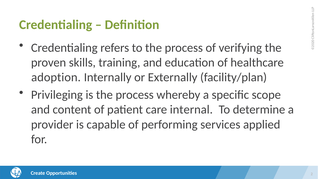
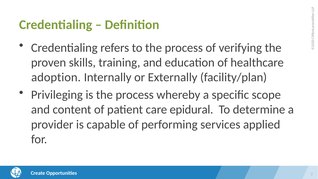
internal: internal -> epidural
